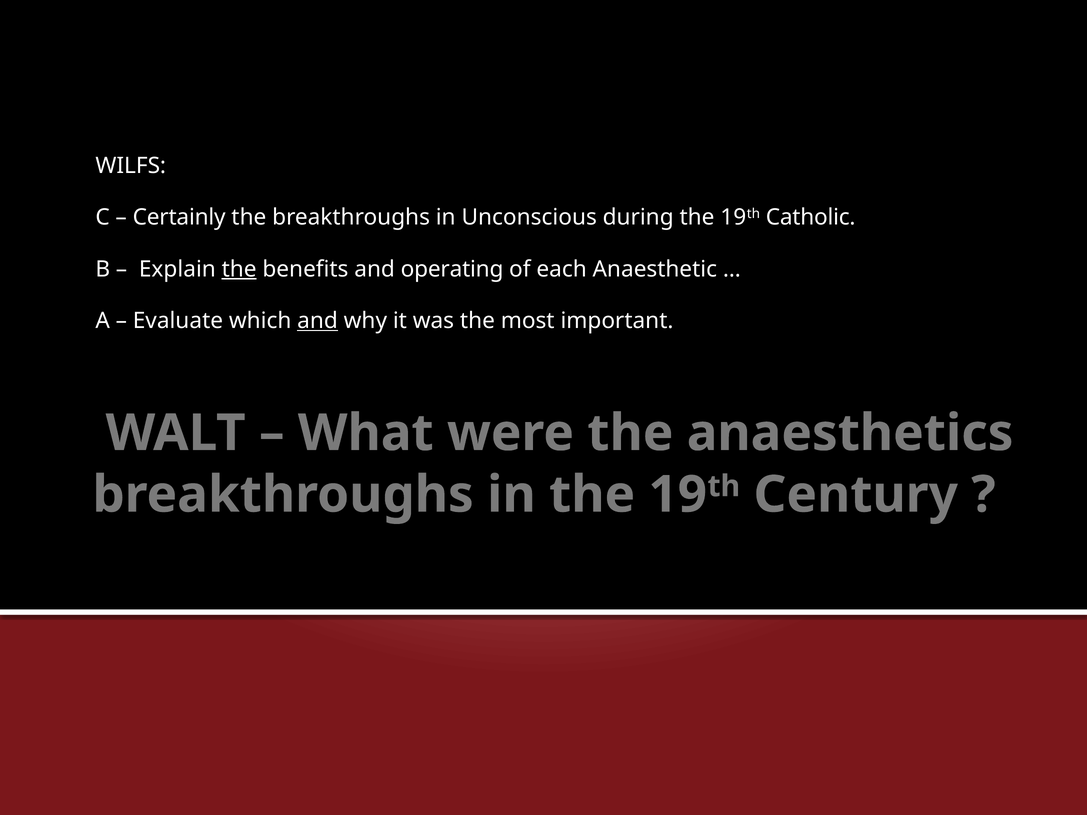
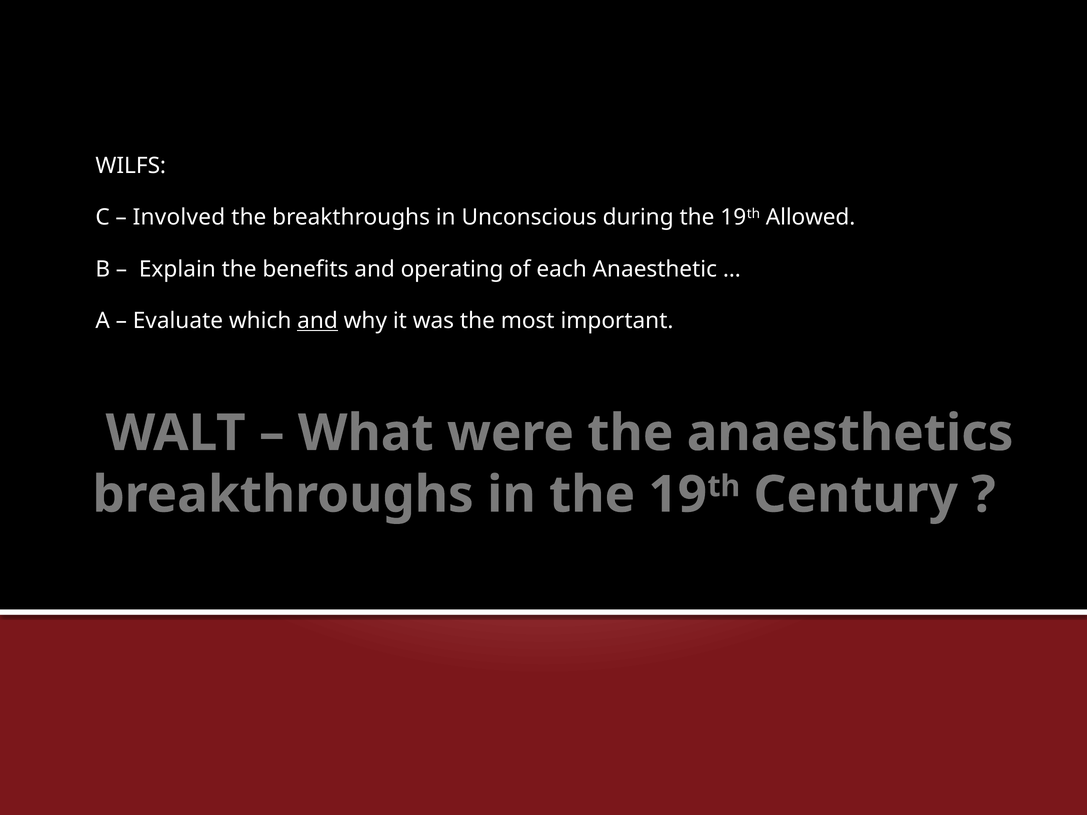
Certainly: Certainly -> Involved
Catholic: Catholic -> Allowed
the at (239, 269) underline: present -> none
